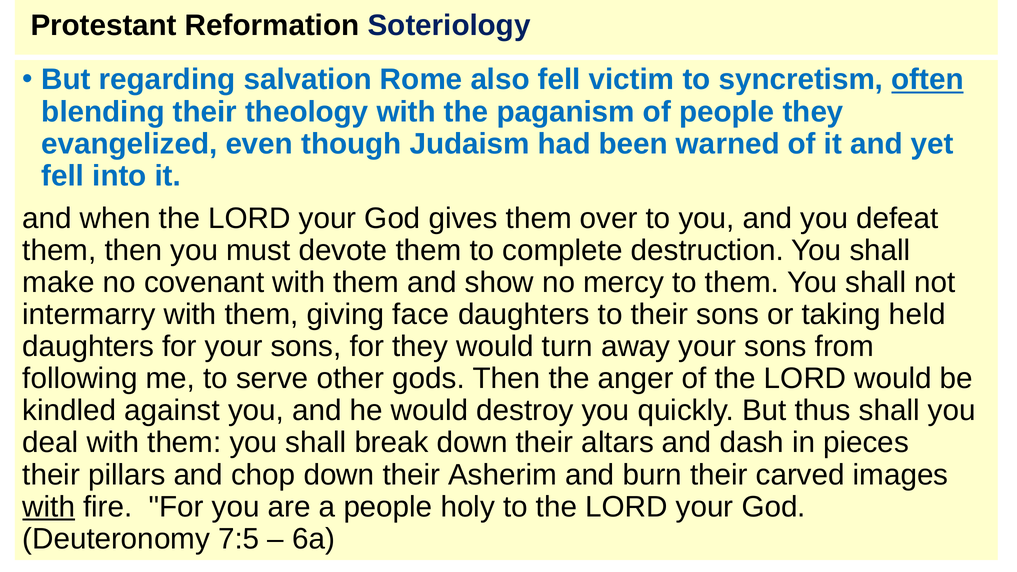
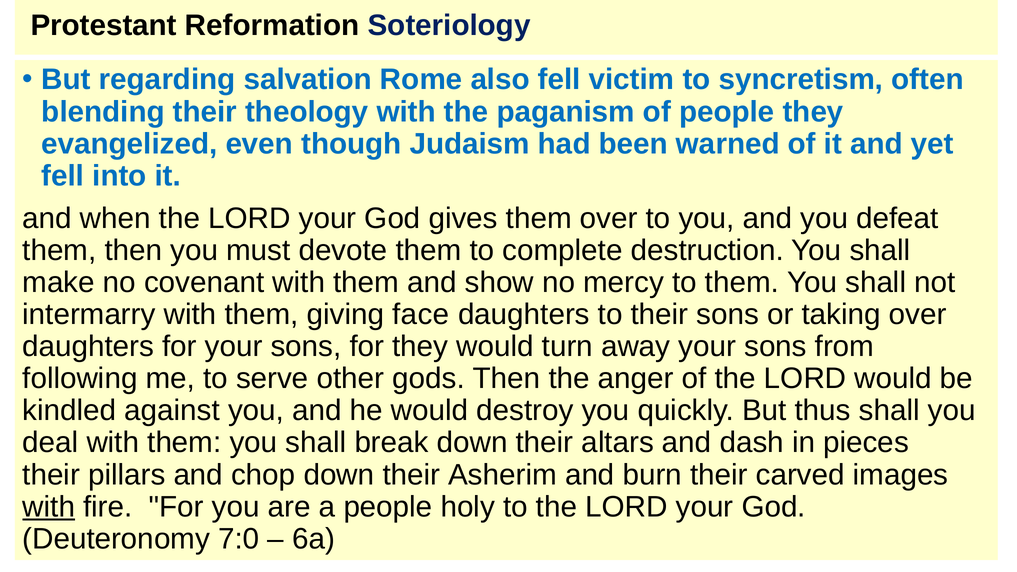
often underline: present -> none
taking held: held -> over
7:5: 7:5 -> 7:0
